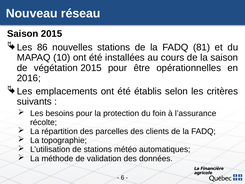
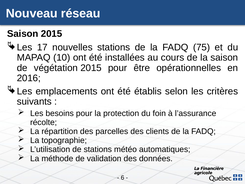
86: 86 -> 17
81: 81 -> 75
